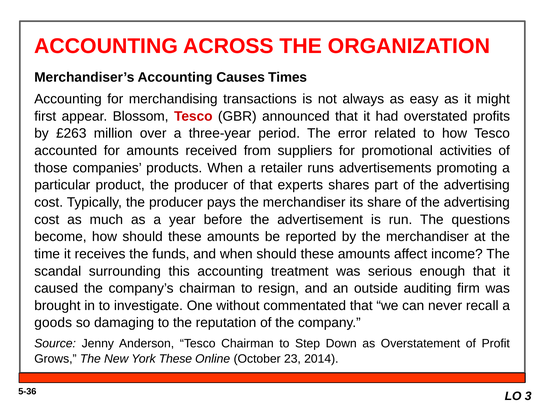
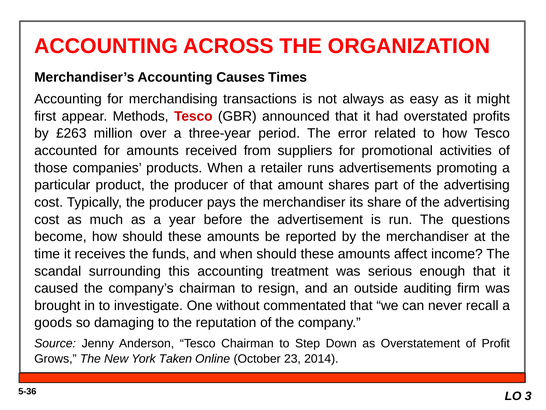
Blossom: Blossom -> Methods
experts: experts -> amount
York These: These -> Taken
